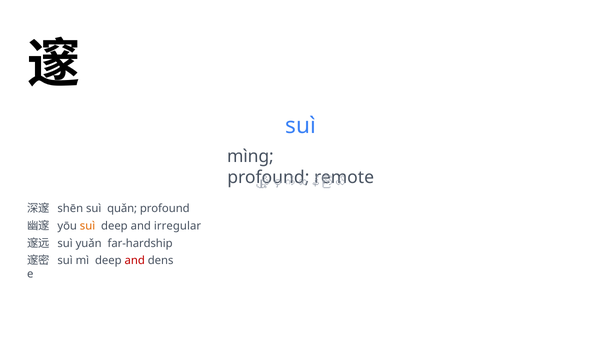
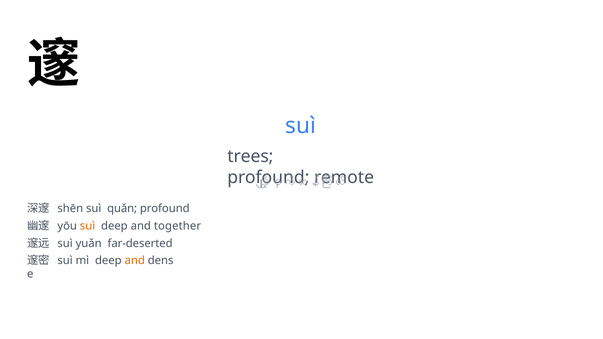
mìng: mìng -> trees
irregular: irregular -> together
far-hardship: far-hardship -> far-deserted
and at (135, 261) colour: red -> orange
